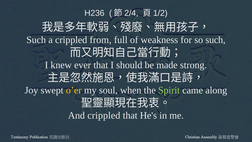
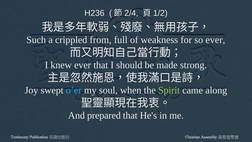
so such: such -> ever
o’er colour: yellow -> light blue
And crippled: crippled -> prepared
